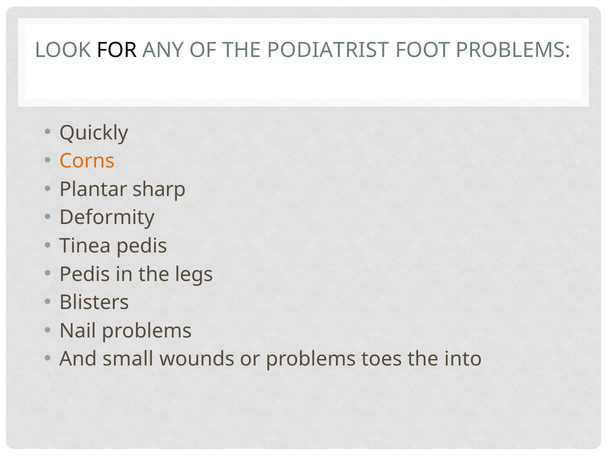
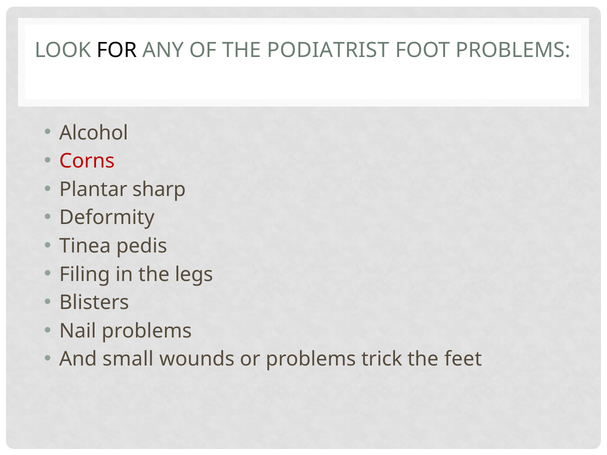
Quickly: Quickly -> Alcohol
Corns colour: orange -> red
Pedis at (85, 275): Pedis -> Filing
toes: toes -> trick
into: into -> feet
